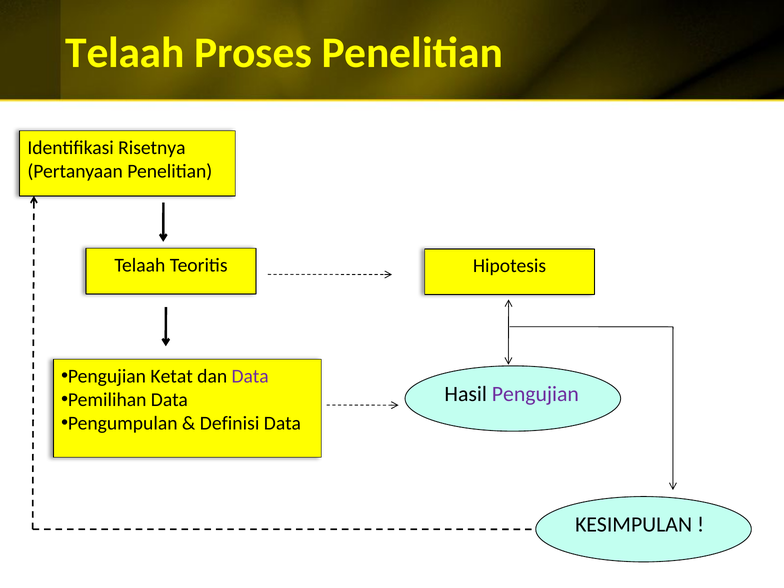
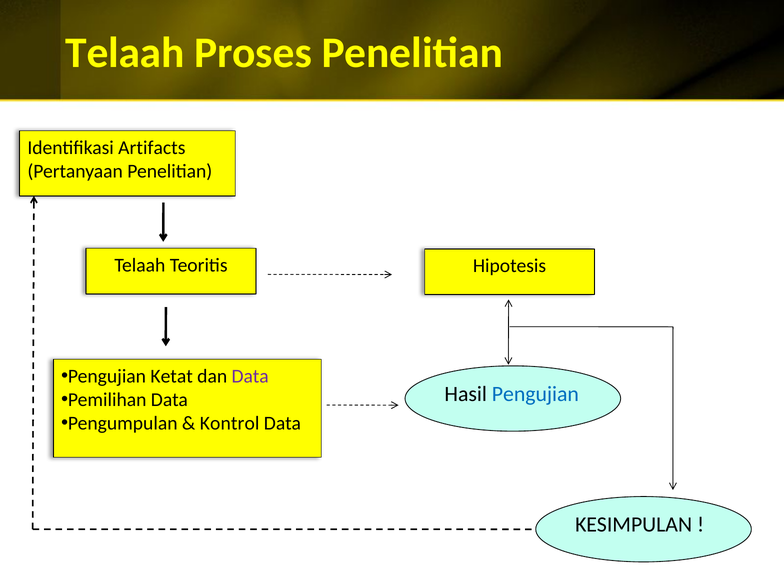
Risetnya: Risetnya -> Artifacts
Pengujian at (535, 394) colour: purple -> blue
Definisi: Definisi -> Kontrol
